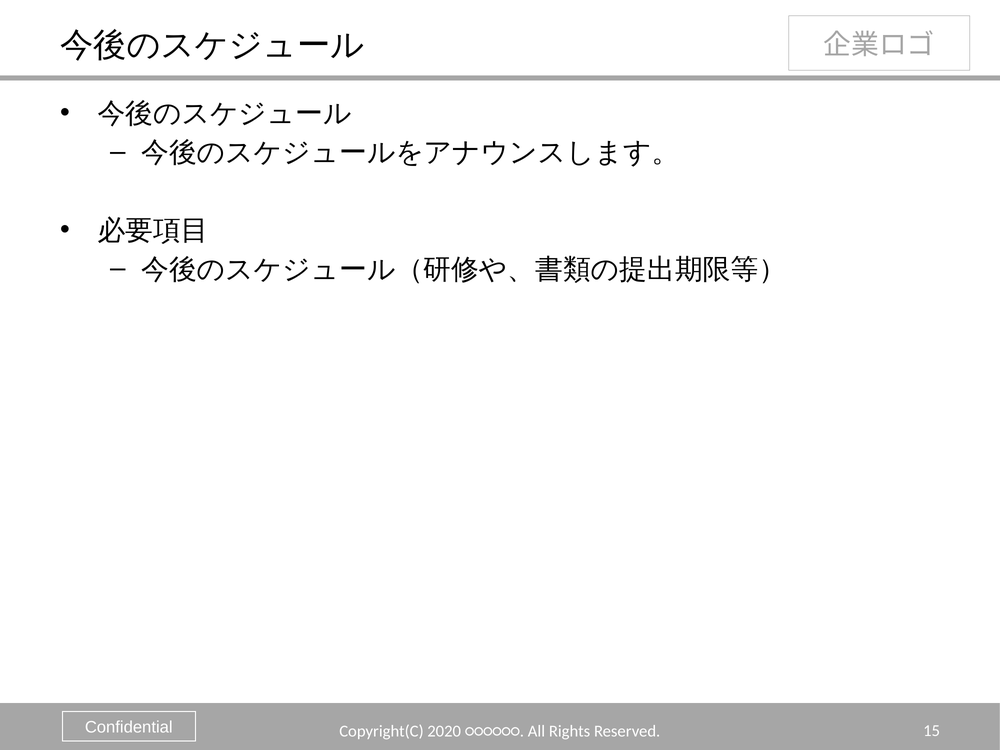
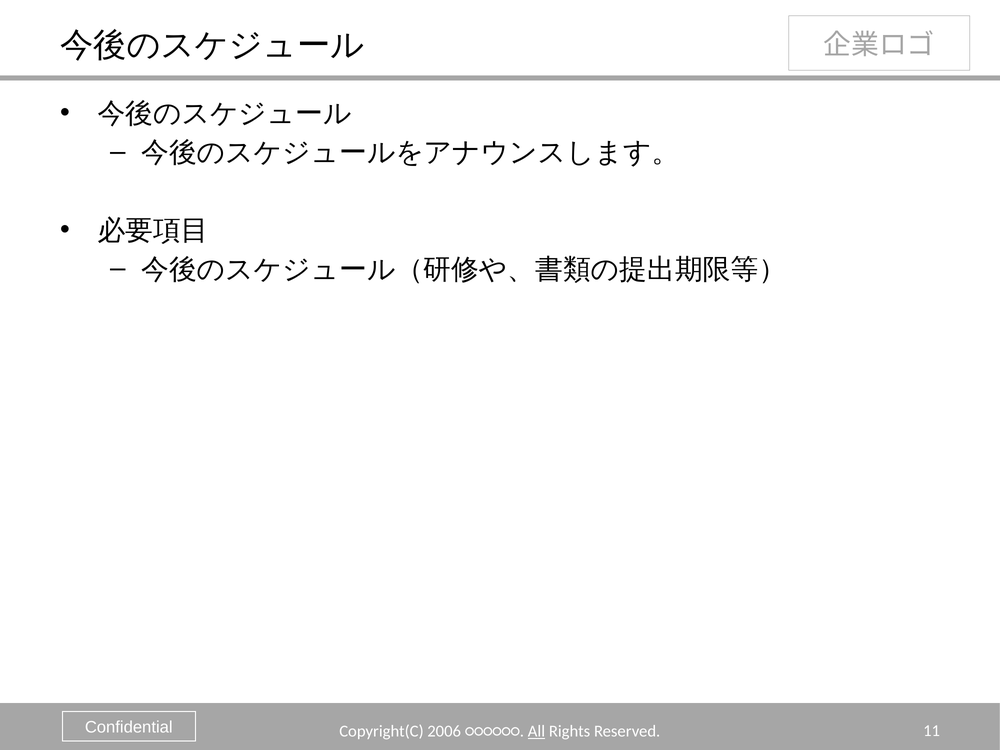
2020: 2020 -> 2006
All underline: none -> present
15: 15 -> 11
